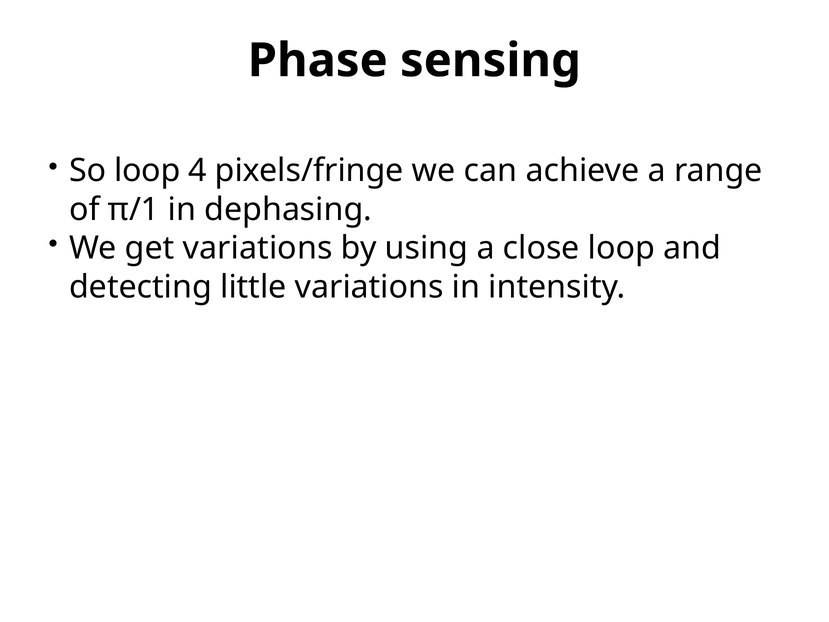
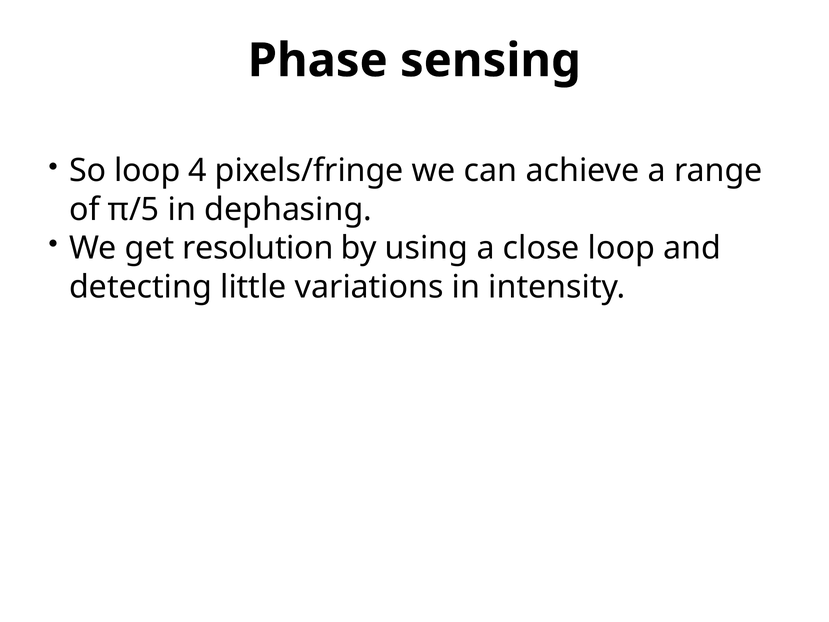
π/1: π/1 -> π/5
get variations: variations -> resolution
